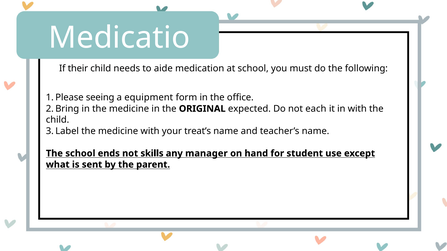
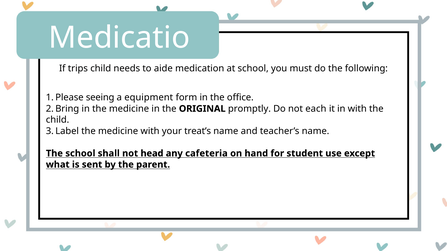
their: their -> trips
expected: expected -> promptly
ends: ends -> shall
skills: skills -> head
manager: manager -> cafeteria
